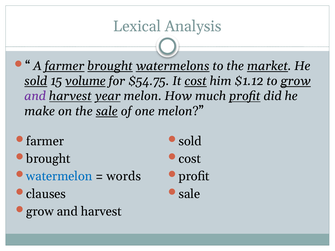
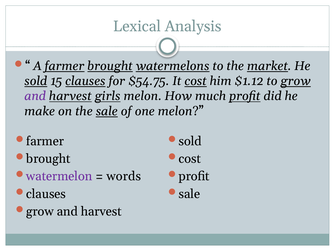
15 volume: volume -> clauses
year: year -> girls
watermelon colour: blue -> purple
